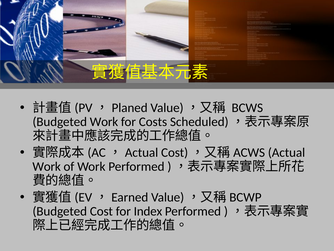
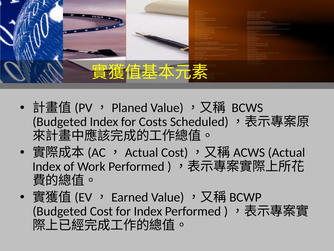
Budgeted Work: Work -> Index
Work at (47, 166): Work -> Index
